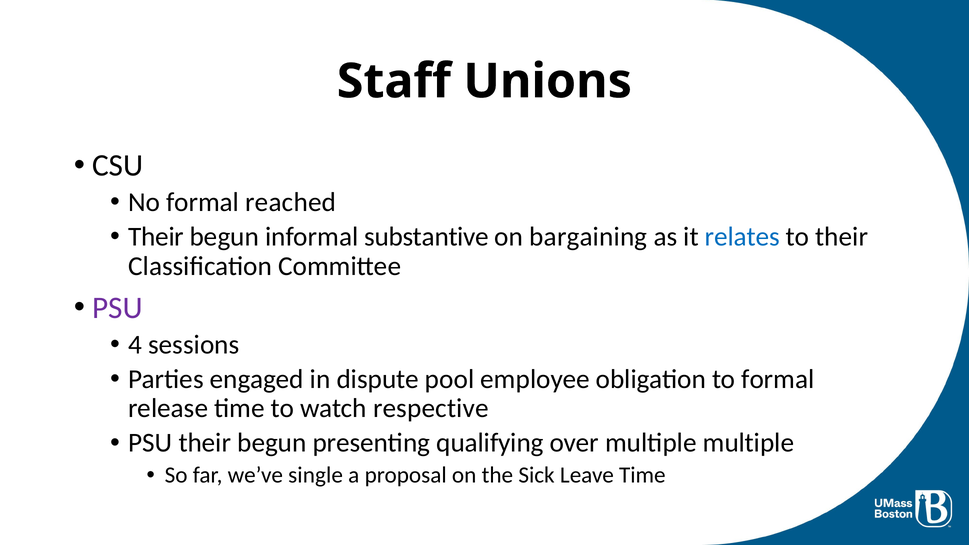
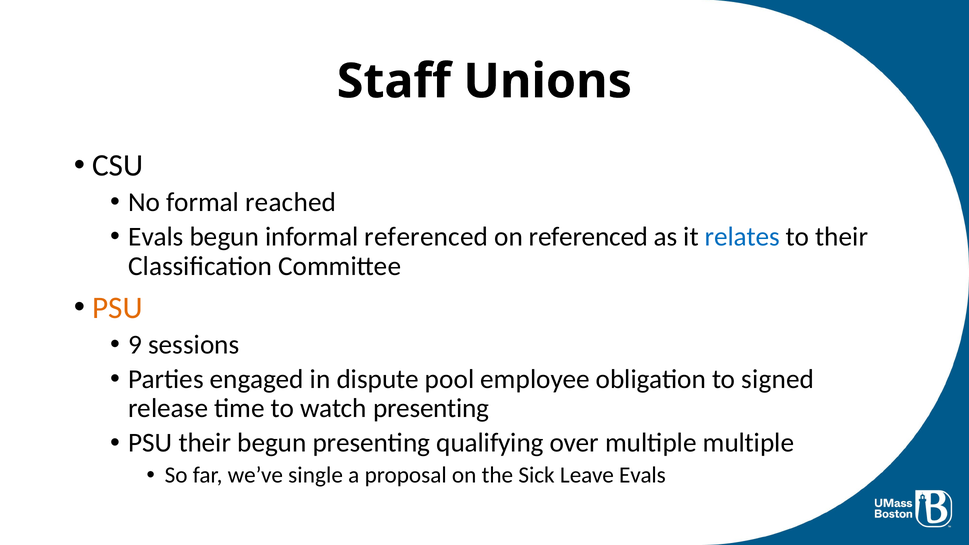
Their at (156, 237): Their -> Evals
informal substantive: substantive -> referenced
on bargaining: bargaining -> referenced
PSU at (117, 308) colour: purple -> orange
4: 4 -> 9
to formal: formal -> signed
watch respective: respective -> presenting
Leave Time: Time -> Evals
